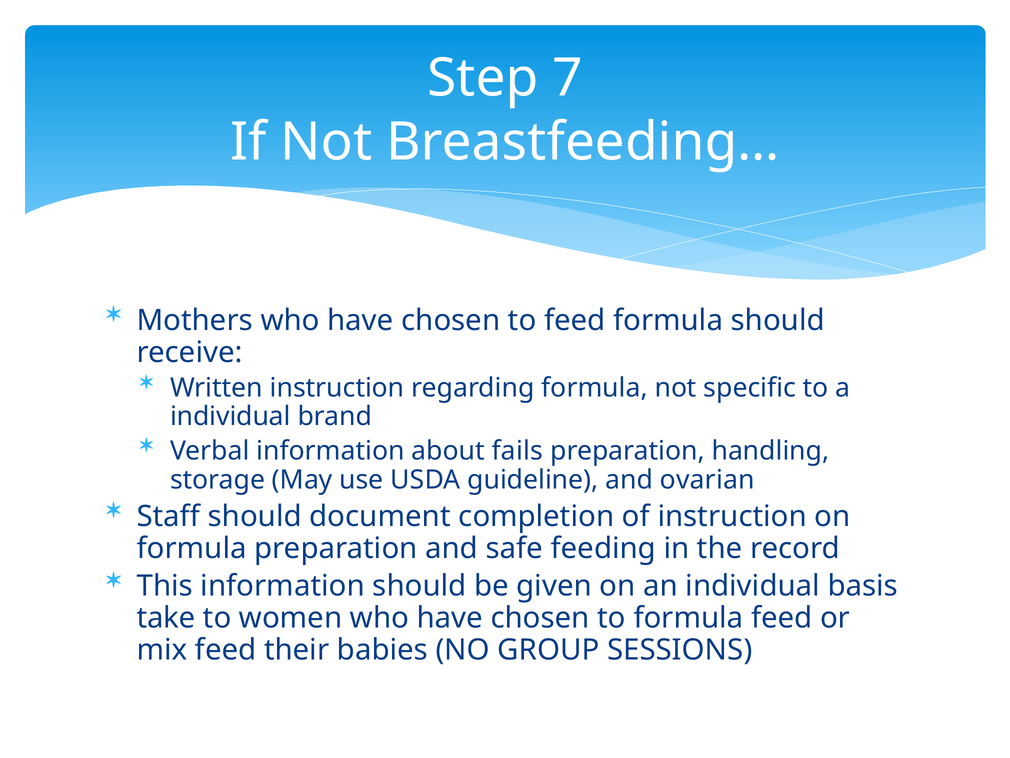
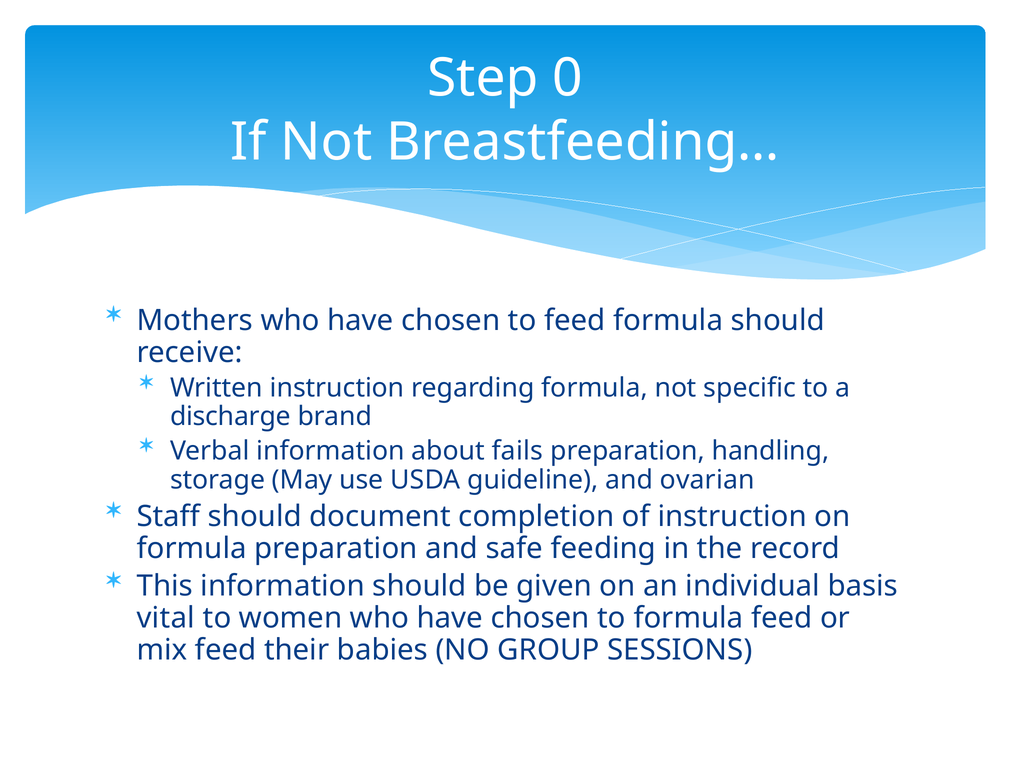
7: 7 -> 0
individual at (230, 416): individual -> discharge
take: take -> vital
